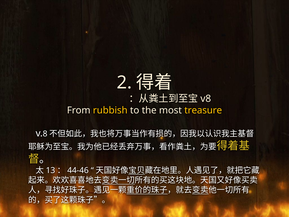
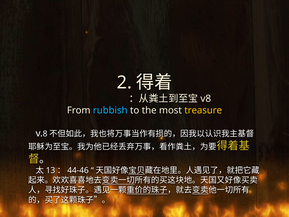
rubbish colour: yellow -> light blue
